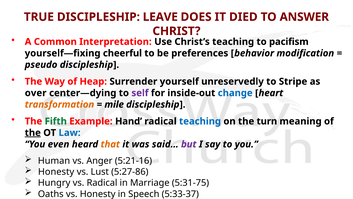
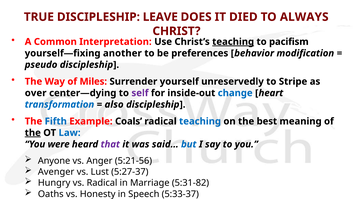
ANSWER: ANSWER -> ALWAYS
teaching at (233, 42) underline: none -> present
cheerful: cheerful -> another
Heap: Heap -> Miles
transformation colour: orange -> blue
mile: mile -> also
Fifth colour: green -> blue
Hand: Hand -> Coals
turn: turn -> best
even: even -> were
that colour: orange -> purple
but colour: purple -> blue
Human: Human -> Anyone
5:21-16: 5:21-16 -> 5:21-56
Honesty at (56, 171): Honesty -> Avenger
5:27-86: 5:27-86 -> 5:27-37
5:31-75: 5:31-75 -> 5:31-82
